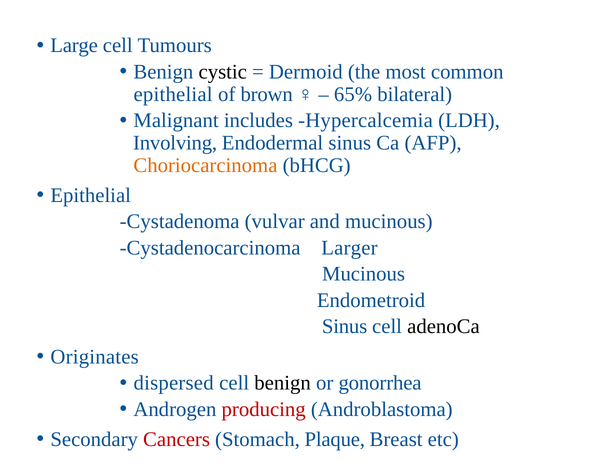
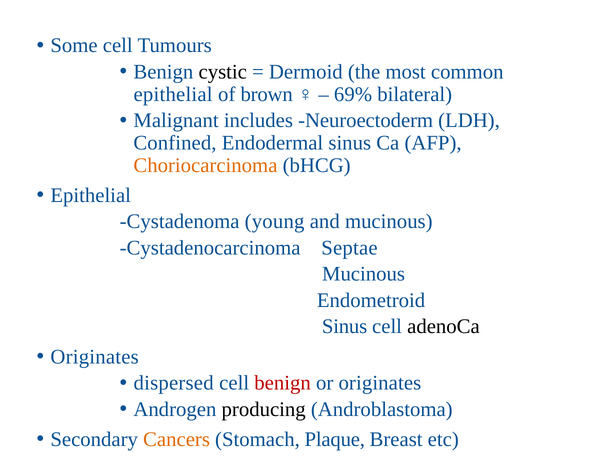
Large: Large -> Some
65%: 65% -> 69%
Hypercalcemia: Hypercalcemia -> Neuroectoderm
Involving: Involving -> Confined
vulvar: vulvar -> young
Larger: Larger -> Septae
benign at (283, 383) colour: black -> red
or gonorrhea: gonorrhea -> originates
producing colour: red -> black
Cancers colour: red -> orange
